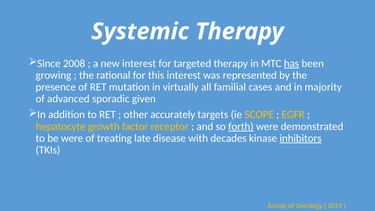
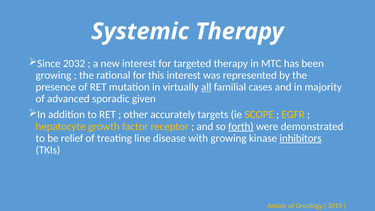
2008: 2008 -> 2032
has underline: present -> none
all underline: none -> present
be were: were -> relief
late: late -> line
with decades: decades -> growing
